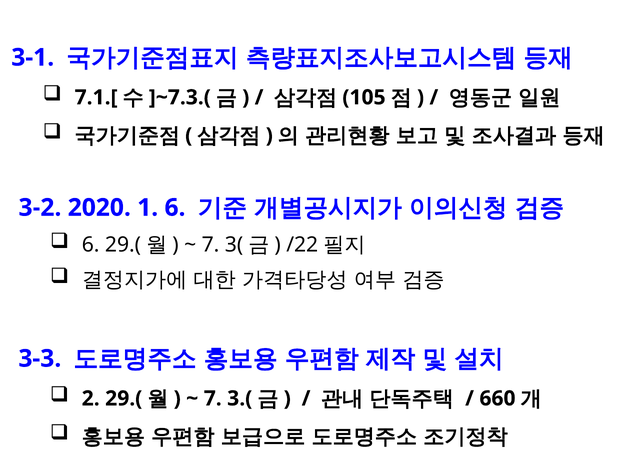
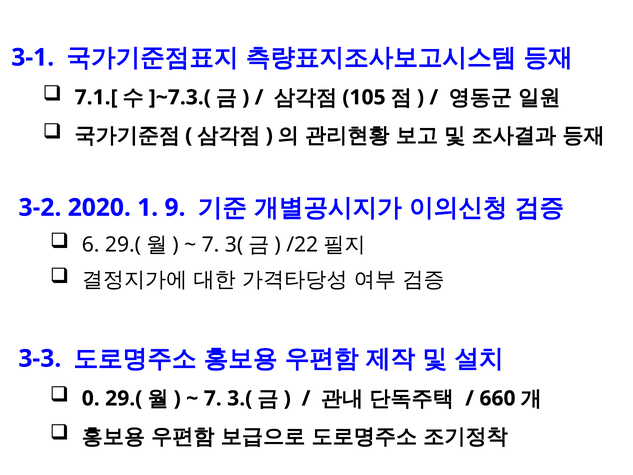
1 6: 6 -> 9
2: 2 -> 0
